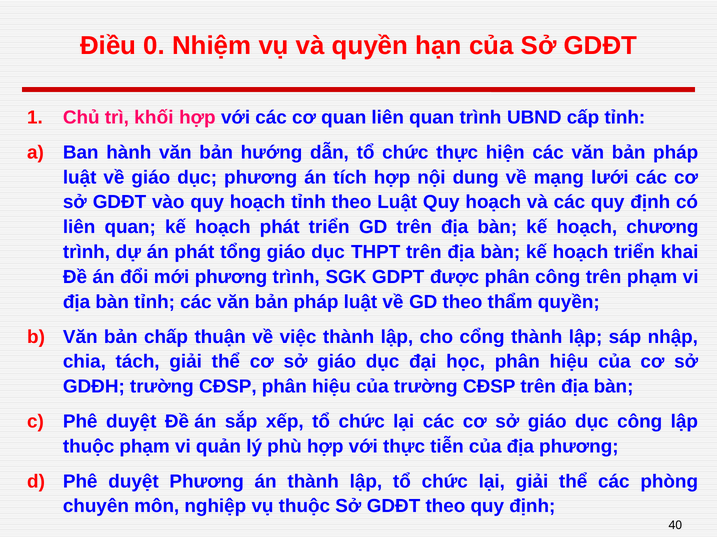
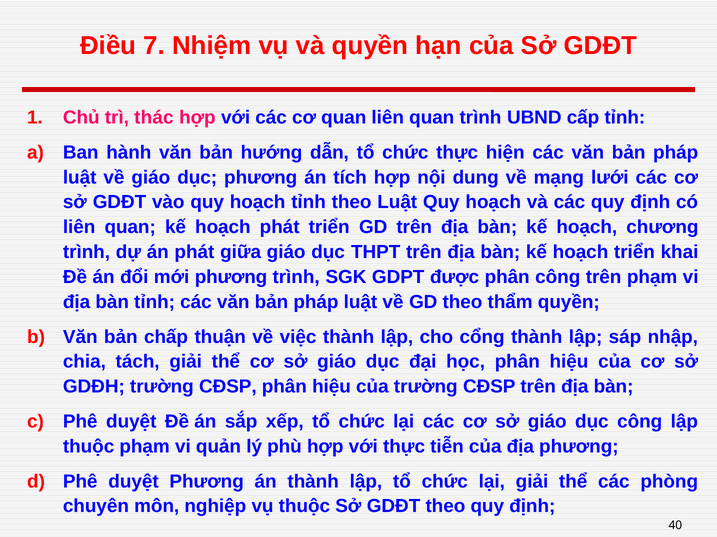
0: 0 -> 7
khối: khối -> thác
tổng: tổng -> giữa
